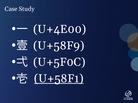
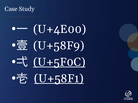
U+5F0C underline: none -> present
